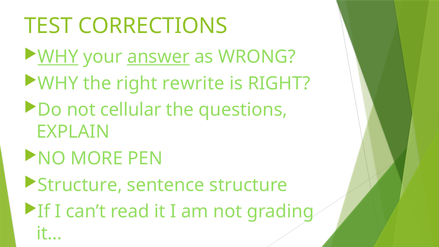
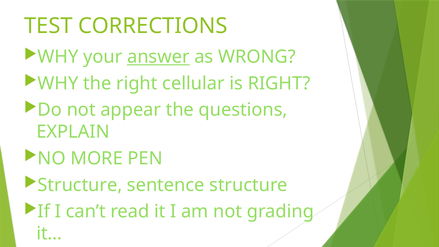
WHY at (58, 57) underline: present -> none
rewrite: rewrite -> cellular
cellular: cellular -> appear
